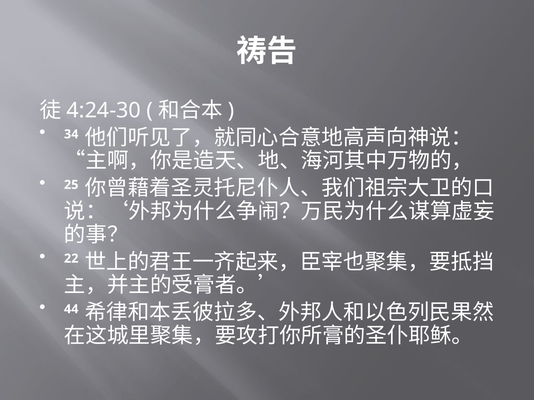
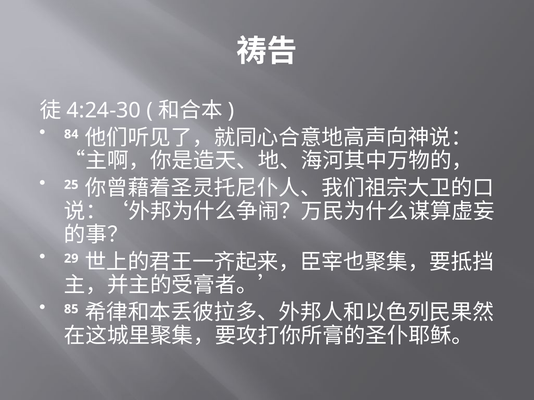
34: 34 -> 84
22: 22 -> 29
44: 44 -> 85
